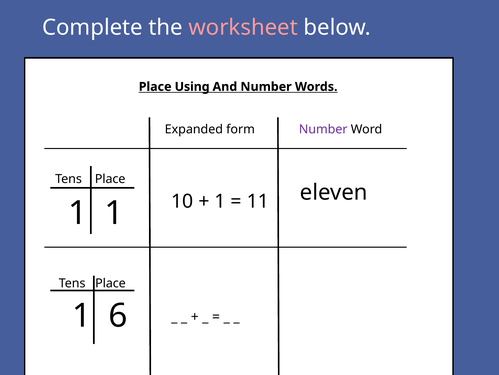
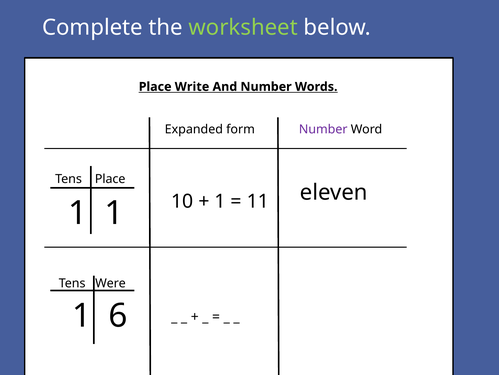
worksheet colour: pink -> light green
Using: Using -> Write
Place at (110, 283): Place -> Were
